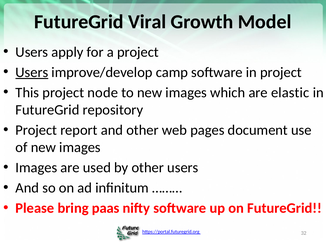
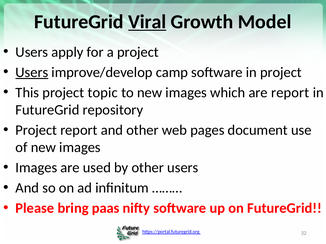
Viral underline: none -> present
node: node -> topic
are elastic: elastic -> report
